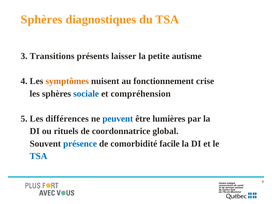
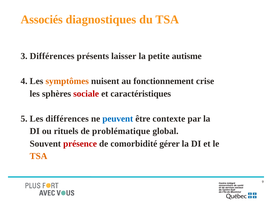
Sphères at (42, 20): Sphères -> Associés
3 Transitions: Transitions -> Différences
sociale colour: blue -> red
compréhension: compréhension -> caractéristiques
lumières: lumières -> contexte
coordonnatrice: coordonnatrice -> problématique
présence colour: blue -> red
facile: facile -> gérer
TSA at (39, 156) colour: blue -> orange
